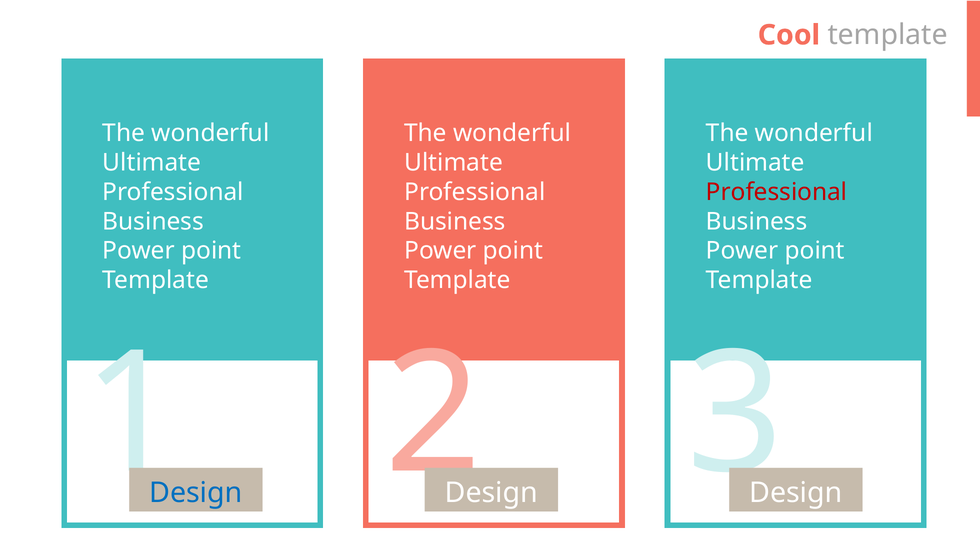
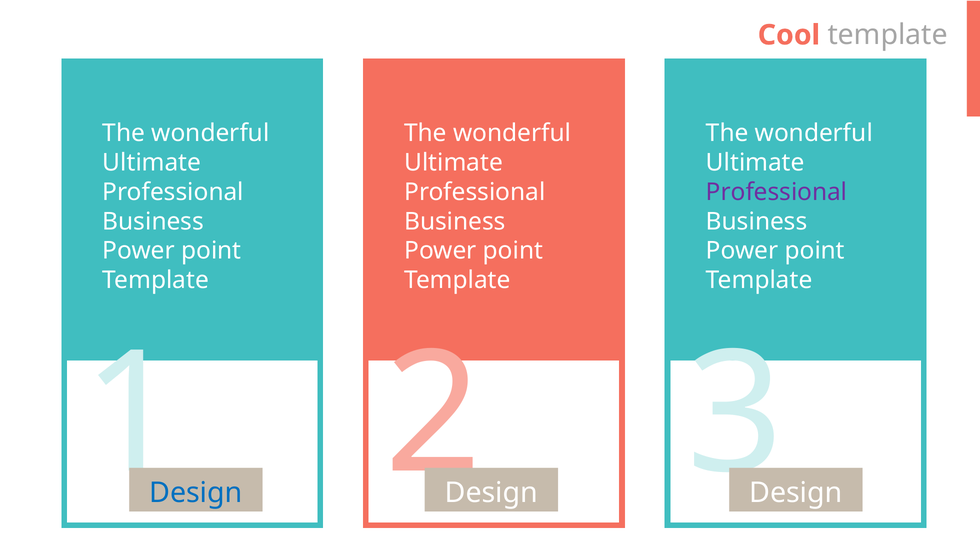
Professional at (777, 192) colour: red -> purple
